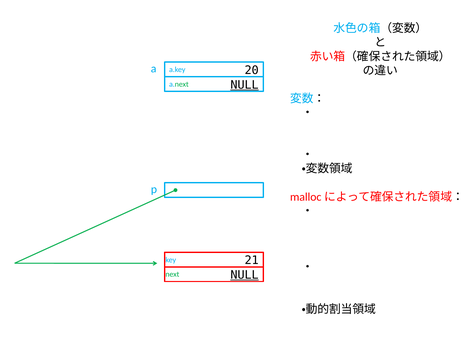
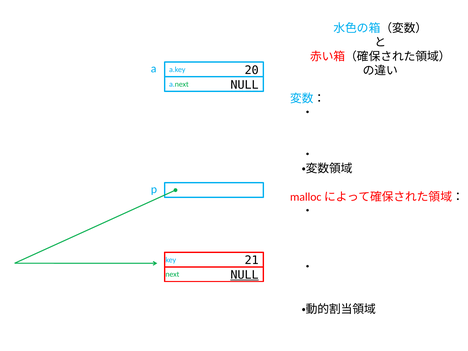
NULL at (245, 85) underline: present -> none
